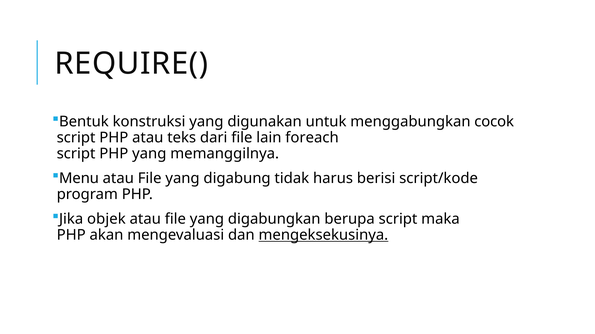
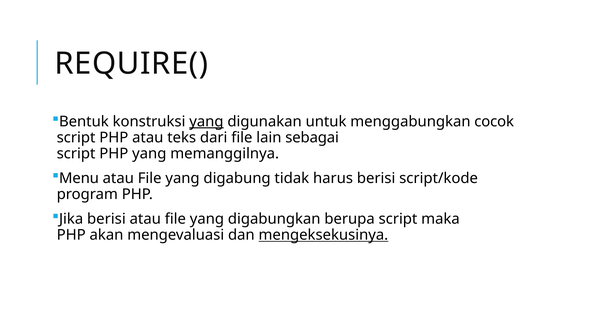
yang at (206, 122) underline: none -> present
foreach: foreach -> sebagai
Jika objek: objek -> berisi
